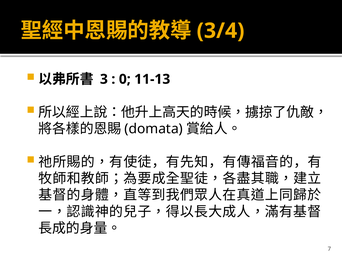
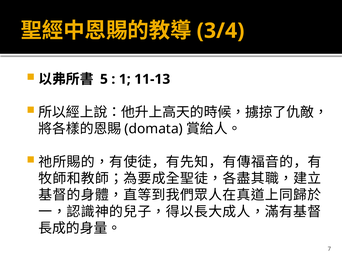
3: 3 -> 5
0: 0 -> 1
